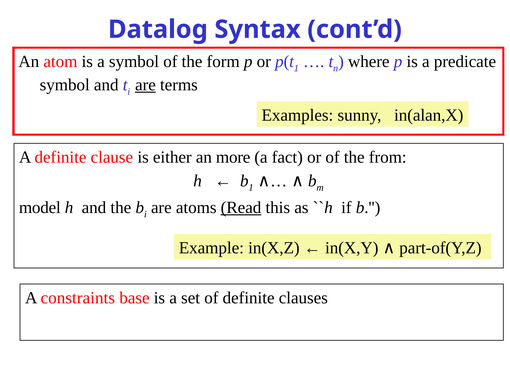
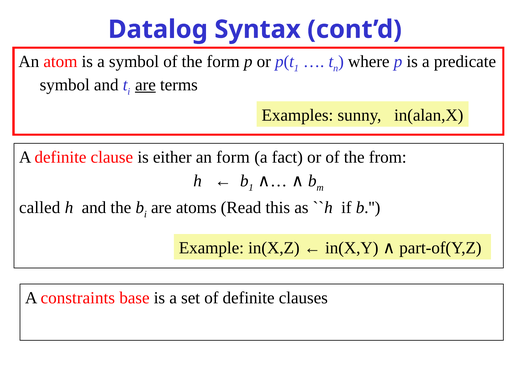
an more: more -> form
model: model -> called
Read underline: present -> none
